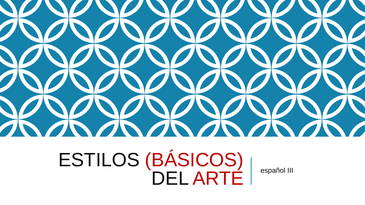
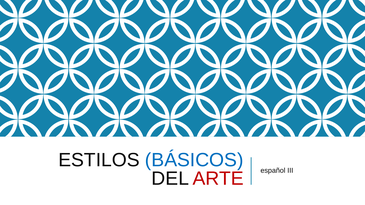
BÁSICOS colour: red -> blue
